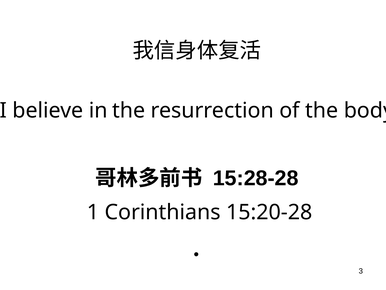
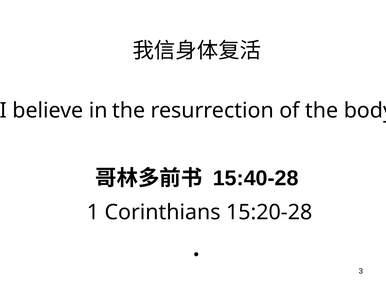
15:28-28: 15:28-28 -> 15:40-28
